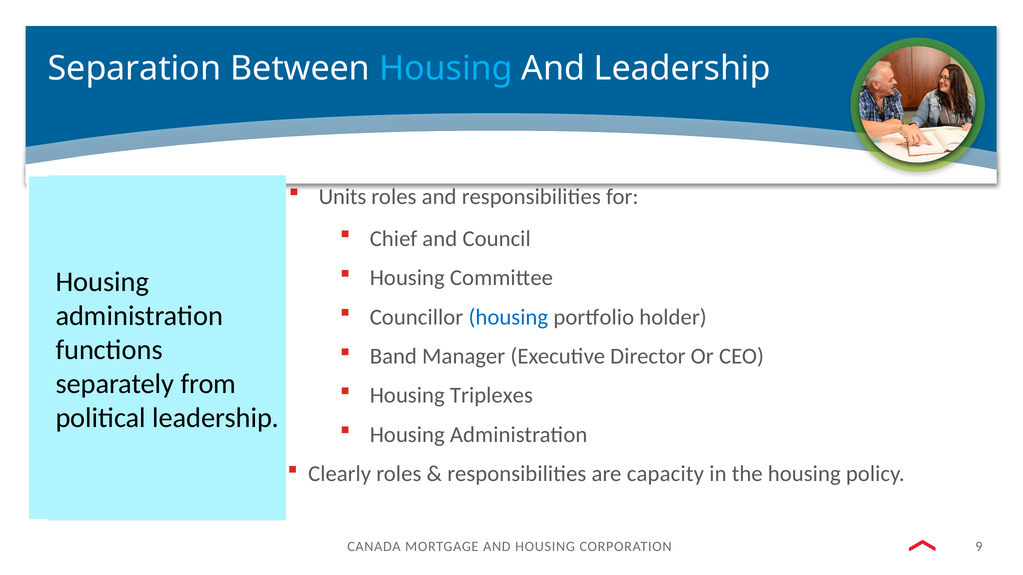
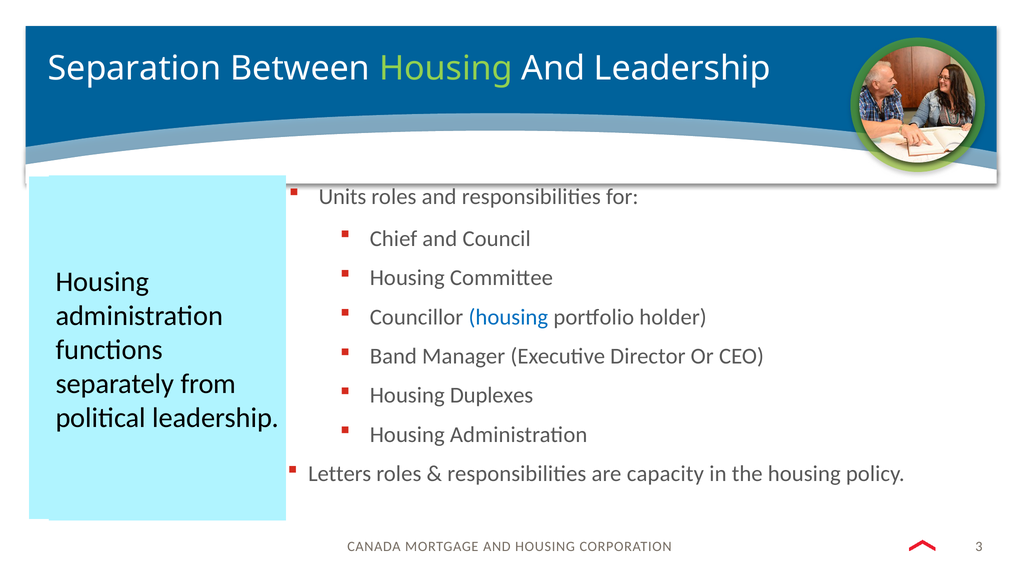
Housing at (446, 68) colour: light blue -> light green
Triplexes: Triplexes -> Duplexes
Clearly: Clearly -> Letters
9: 9 -> 3
